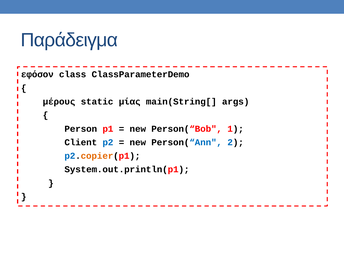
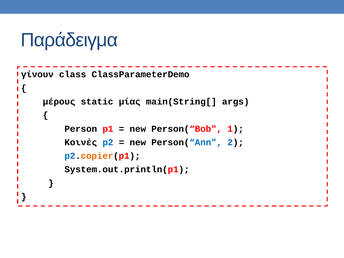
εφόσον: εφόσον -> γίνουν
Client: Client -> Κοινές
